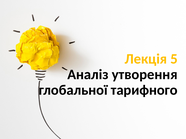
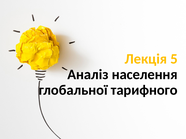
утворення: утворення -> населення
